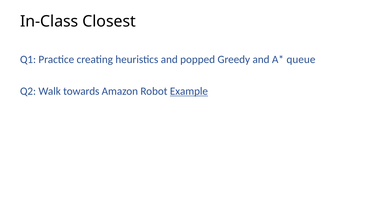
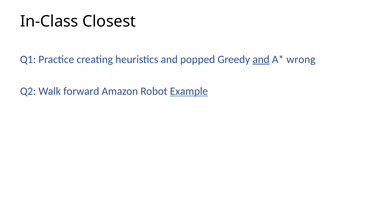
and at (261, 59) underline: none -> present
queue: queue -> wrong
towards: towards -> forward
